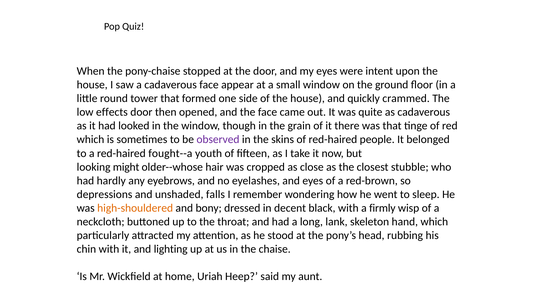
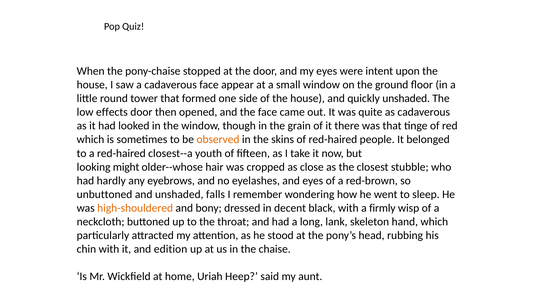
quickly crammed: crammed -> unshaded
observed colour: purple -> orange
fought--a: fought--a -> closest--a
depressions: depressions -> unbuttoned
lighting: lighting -> edition
